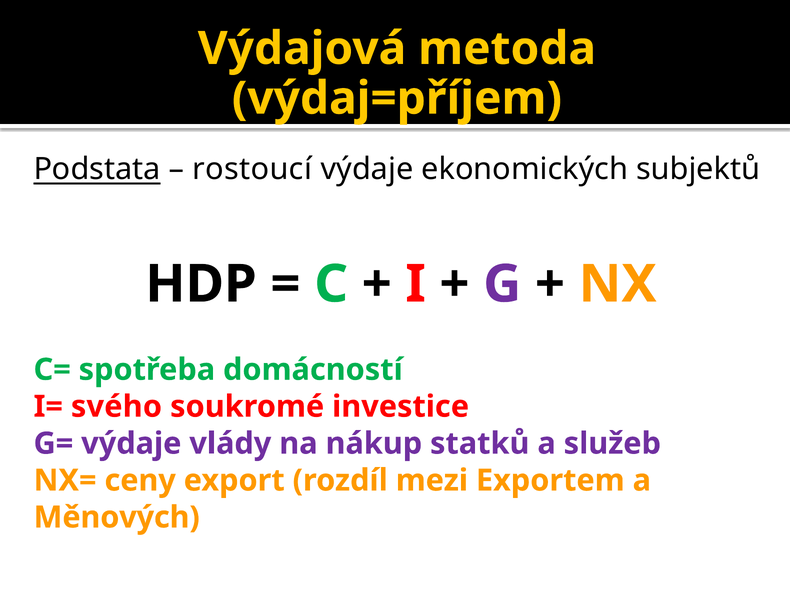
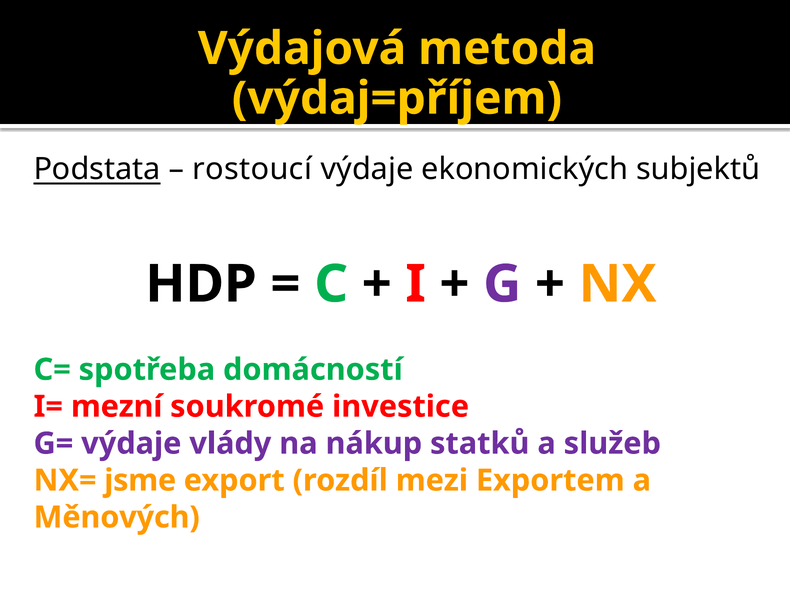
svého: svého -> mezní
ceny: ceny -> jsme
